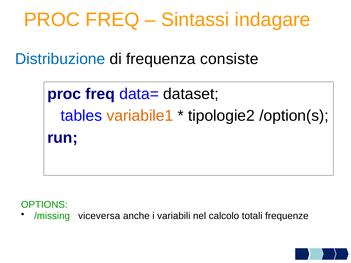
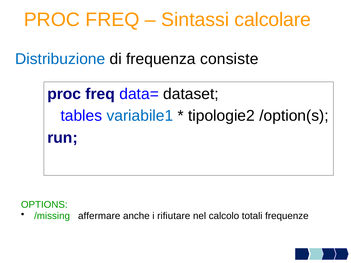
indagare: indagare -> calcolare
variabile1 colour: orange -> blue
viceversa: viceversa -> affermare
variabili: variabili -> rifiutare
